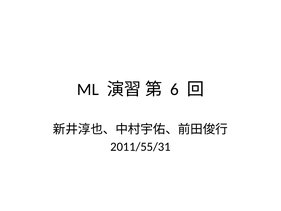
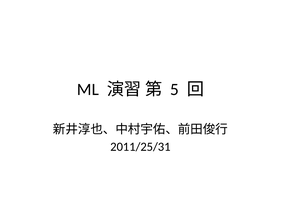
6: 6 -> 5
2011/55/31: 2011/55/31 -> 2011/25/31
